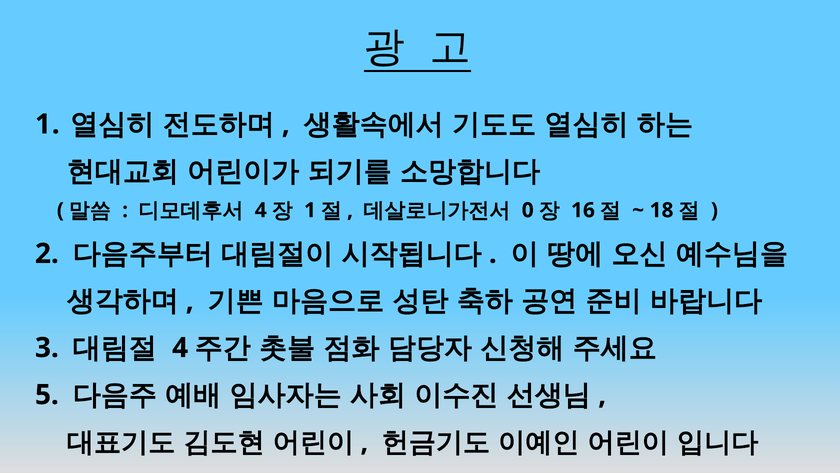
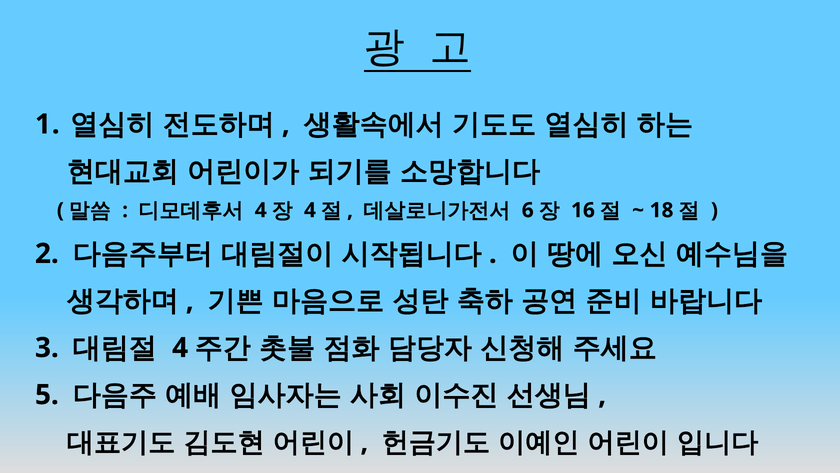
1 at (310, 210): 1 -> 4
0: 0 -> 6
